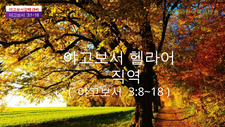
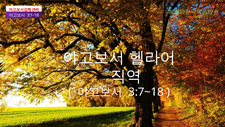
3:8~18: 3:8~18 -> 3:7~18
